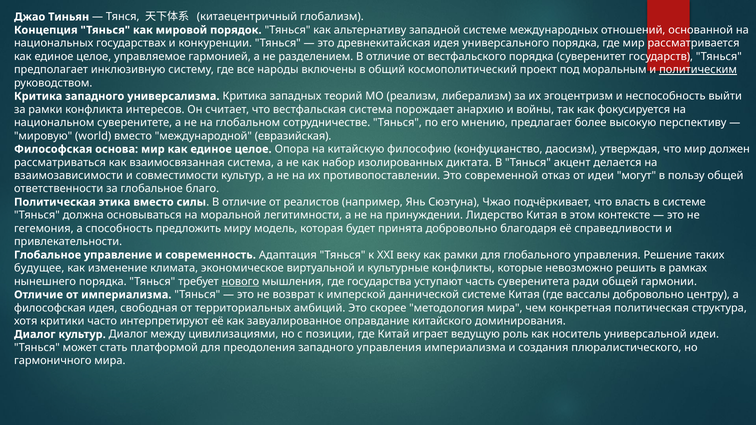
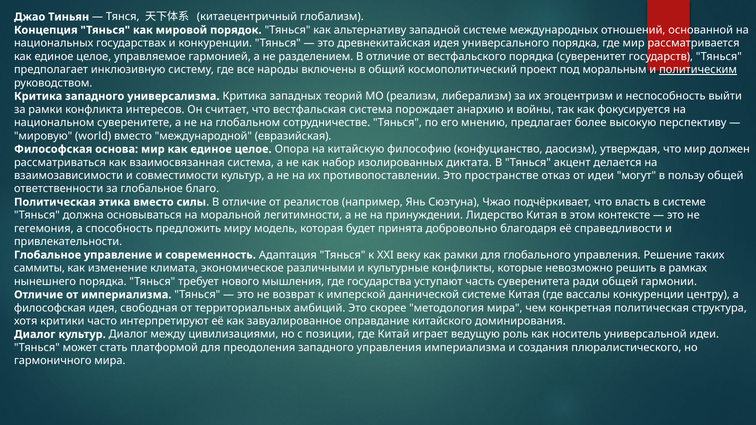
современной: современной -> пространстве
будущее: будущее -> саммиты
виртуальной: виртуальной -> различными
нового underline: present -> none
вассалы добровольно: добровольно -> конкуренции
